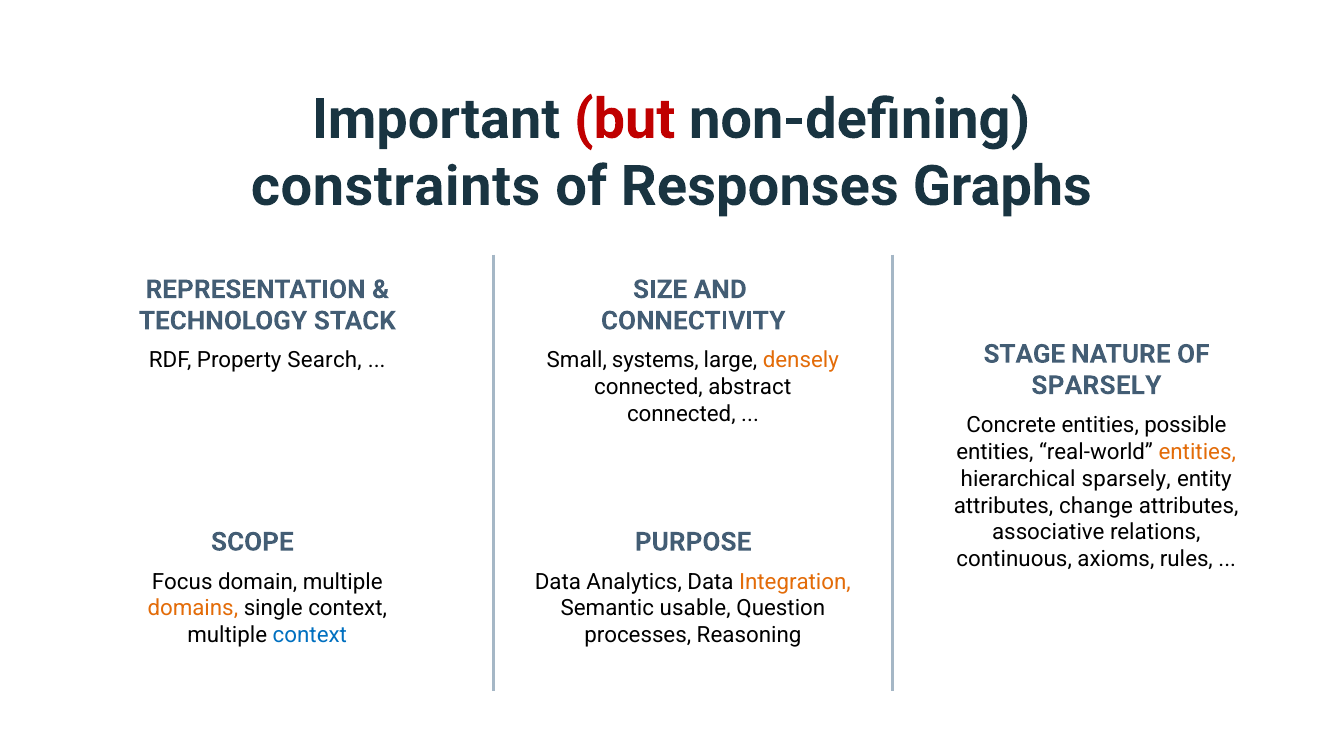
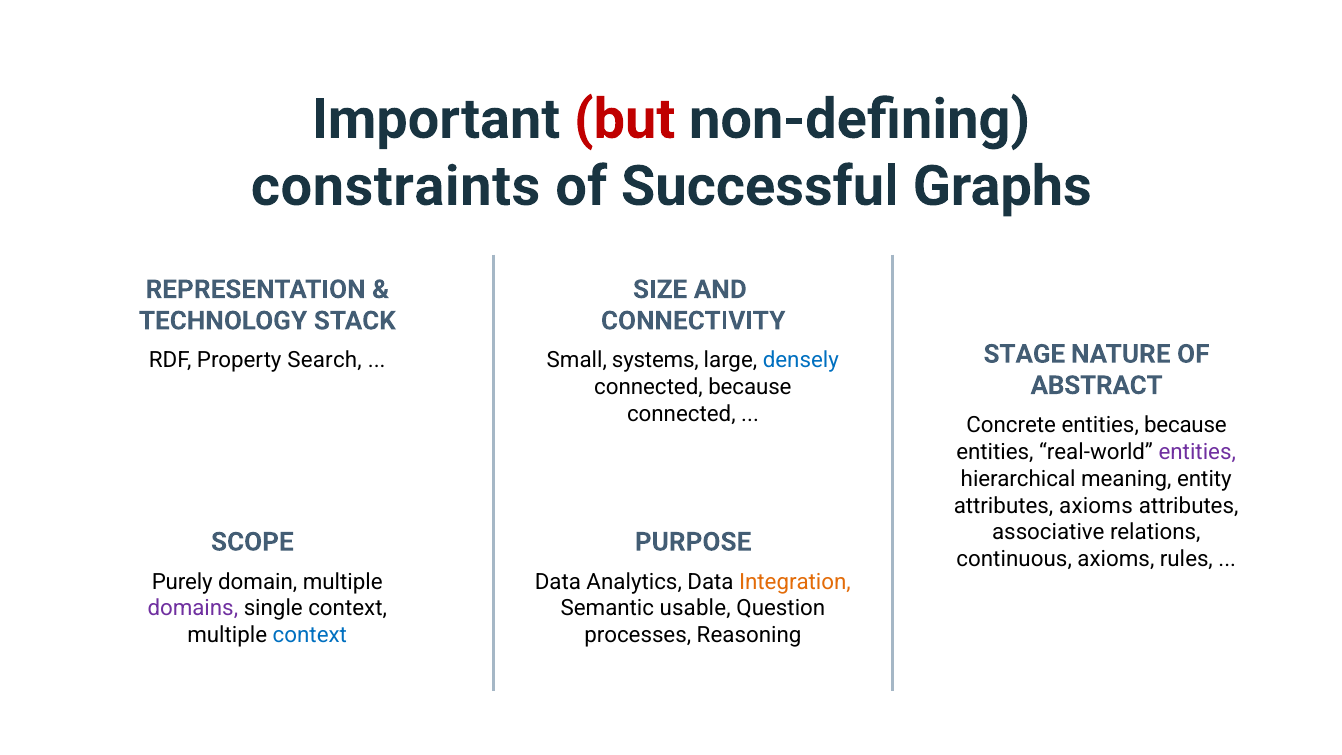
Responses: Responses -> Successful
densely colour: orange -> blue
SPARSELY at (1096, 385): SPARSELY -> ABSTRACT
connected abstract: abstract -> because
entities possible: possible -> because
entities at (1197, 452) colour: orange -> purple
hierarchical sparsely: sparsely -> meaning
attributes change: change -> axioms
Focus: Focus -> Purely
domains colour: orange -> purple
